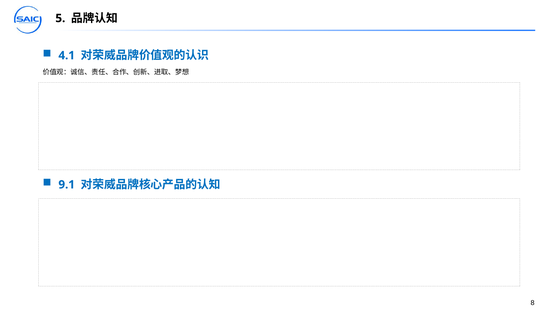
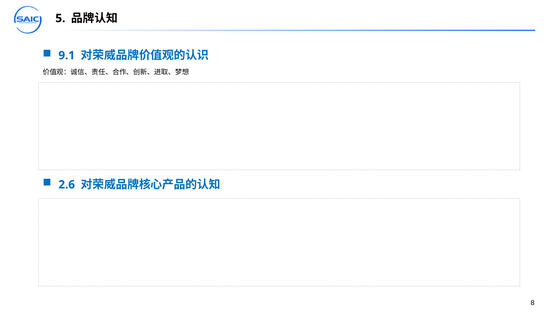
4.1: 4.1 -> 9.1
9.1: 9.1 -> 2.6
